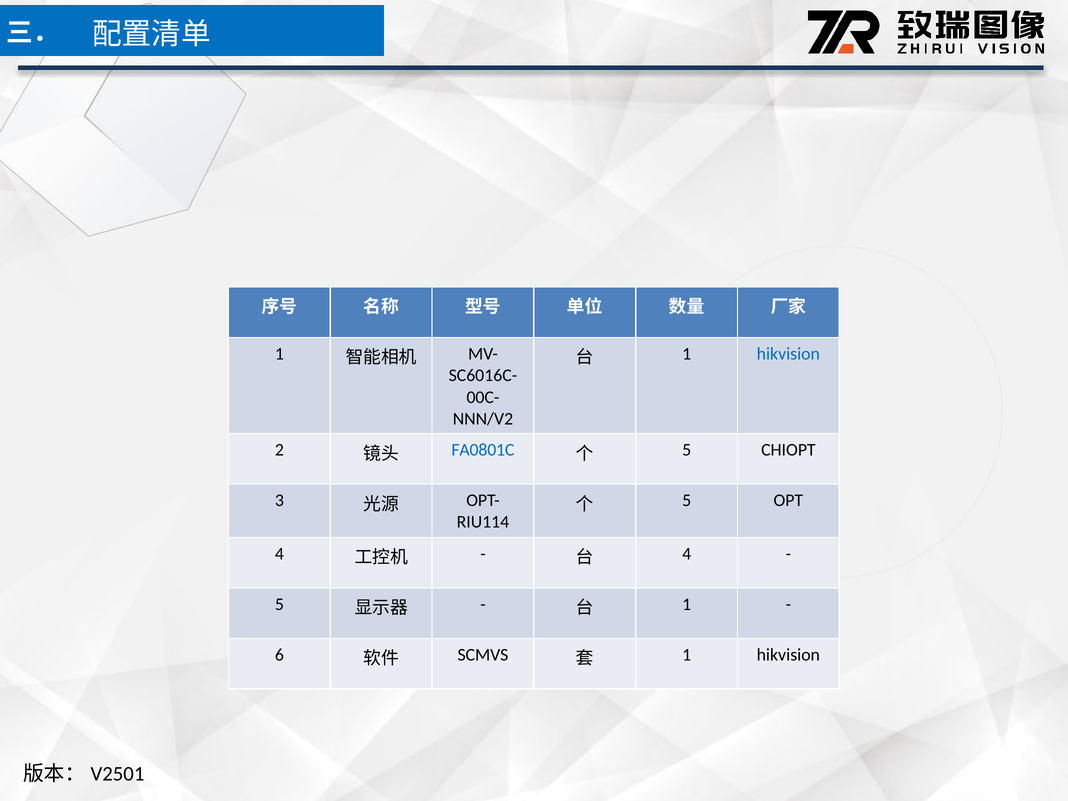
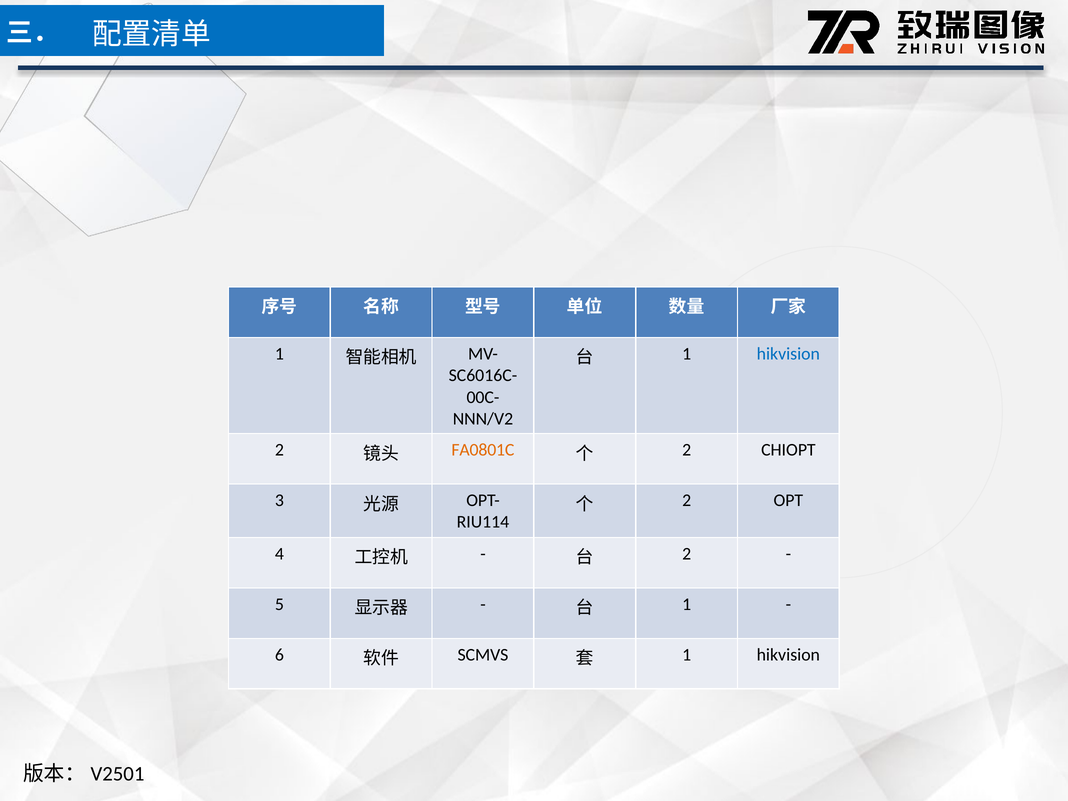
FA0801C colour: blue -> orange
5 at (687, 450): 5 -> 2
5 at (687, 500): 5 -> 2
4 at (687, 554): 4 -> 2
